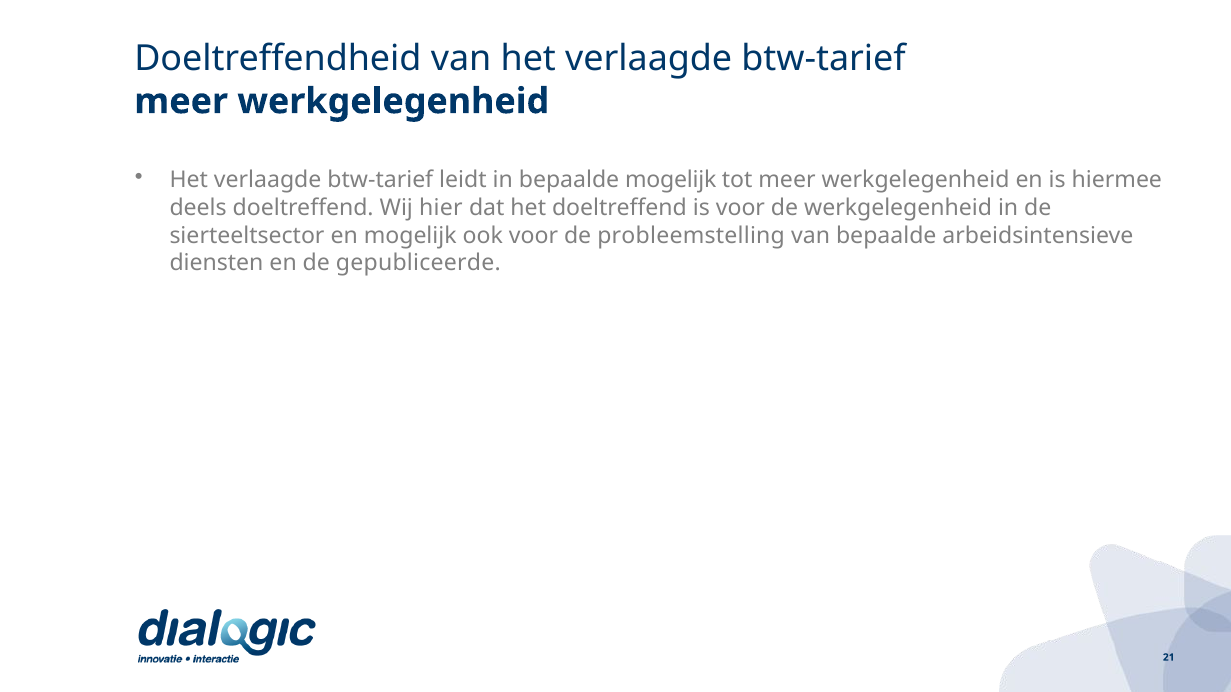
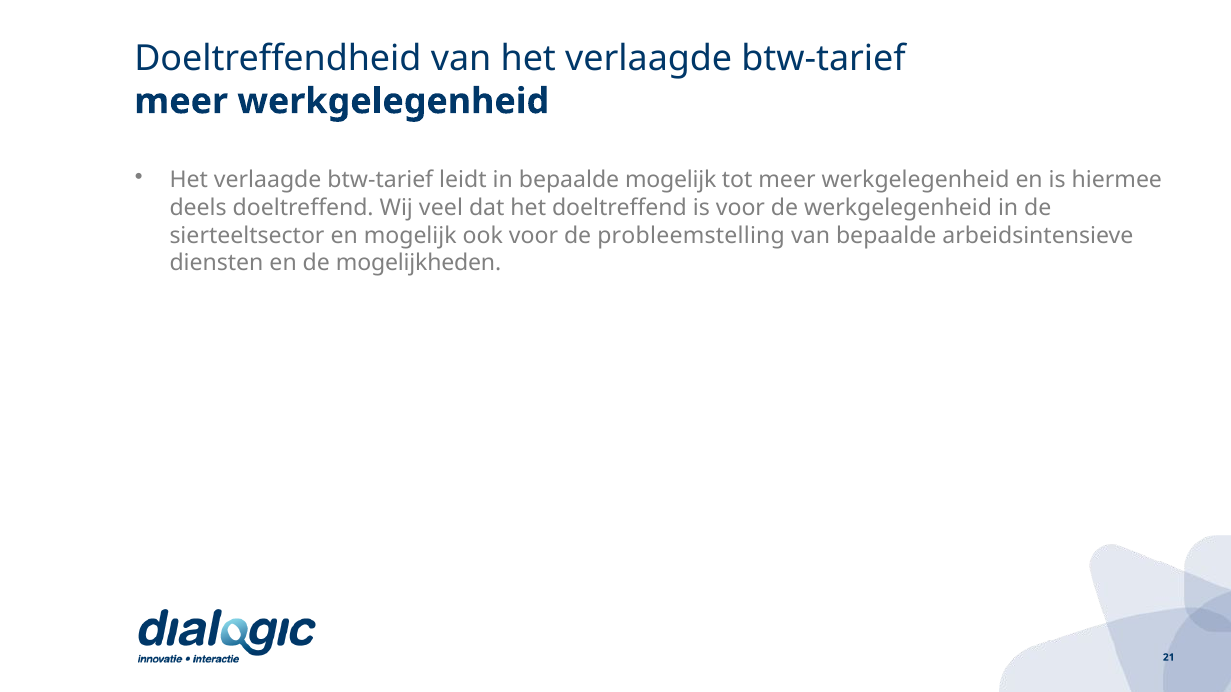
hier: hier -> veel
gepubliceerde: gepubliceerde -> mogelijkheden
